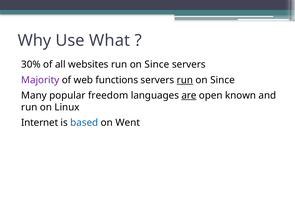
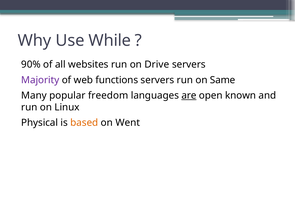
What: What -> While
30%: 30% -> 90%
websites run on Since: Since -> Drive
run at (185, 80) underline: present -> none
Since at (223, 80): Since -> Same
Internet: Internet -> Physical
based colour: blue -> orange
